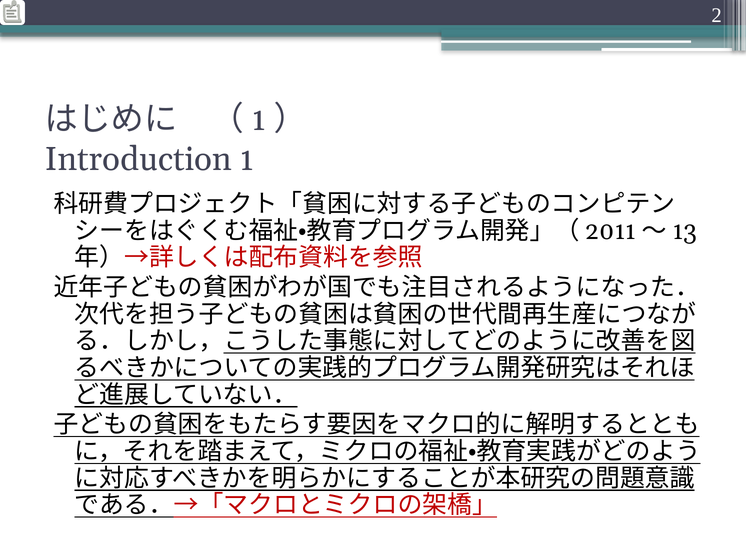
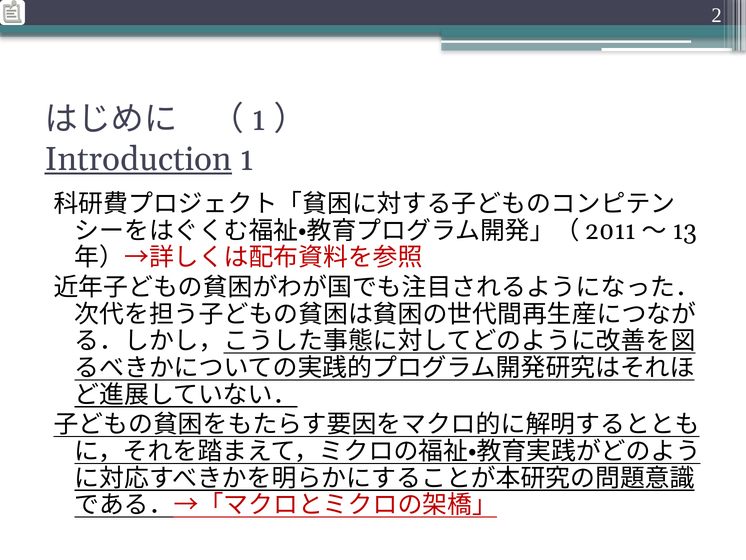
Introduction underline: none -> present
